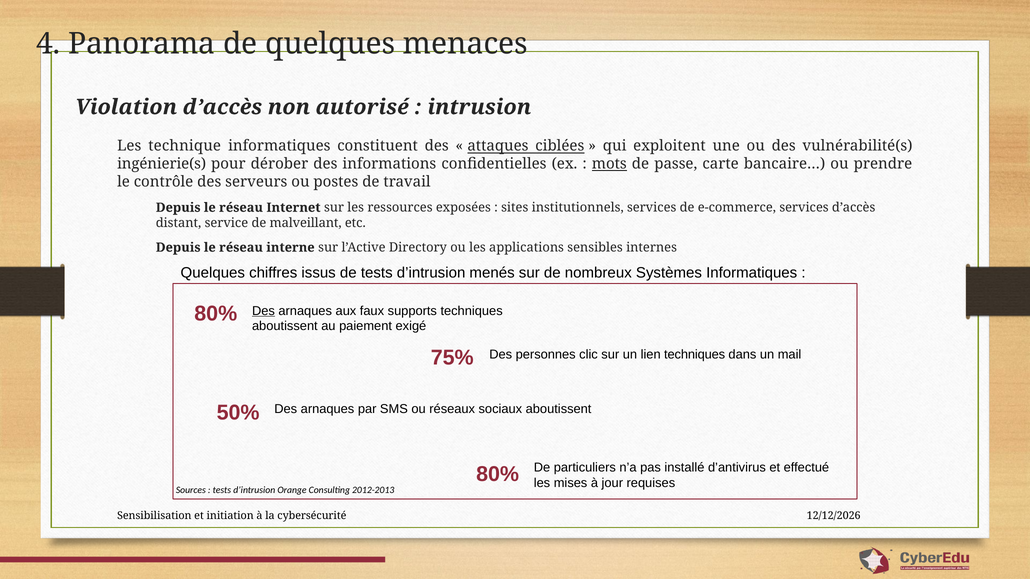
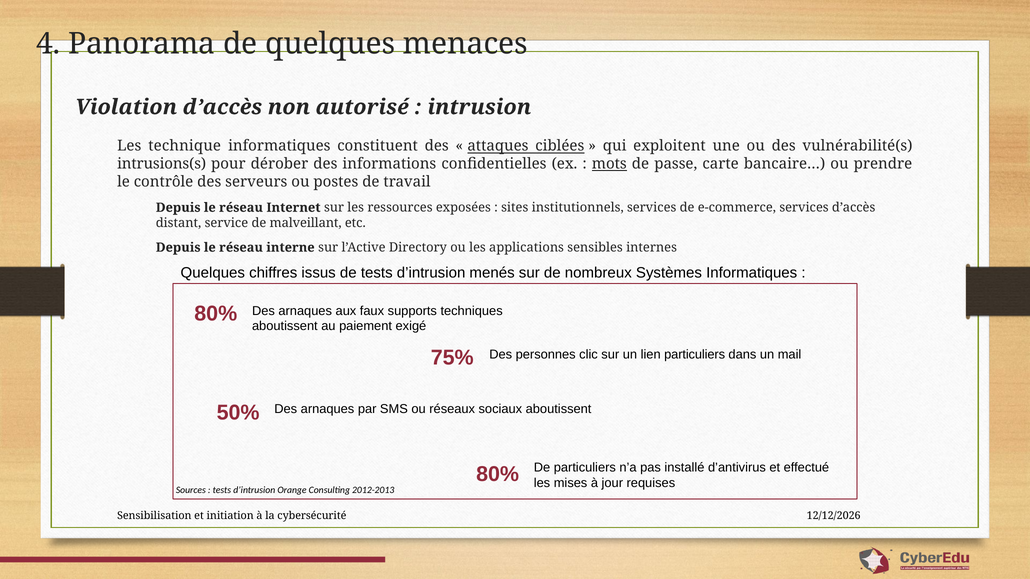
ingénierie(s: ingénierie(s -> intrusions(s
Des at (263, 311) underline: present -> none
lien techniques: techniques -> particuliers
